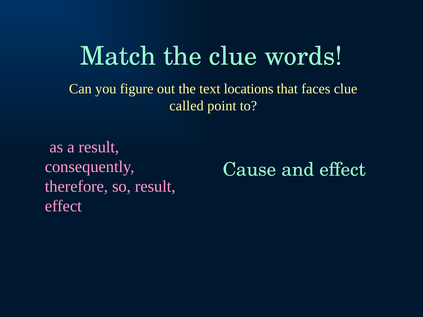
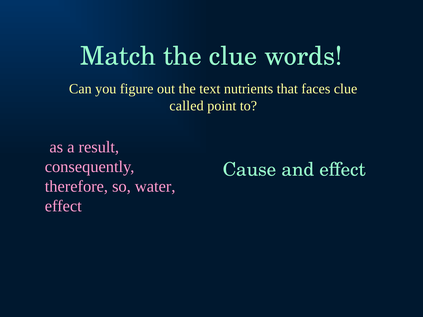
locations: locations -> nutrients
so result: result -> water
